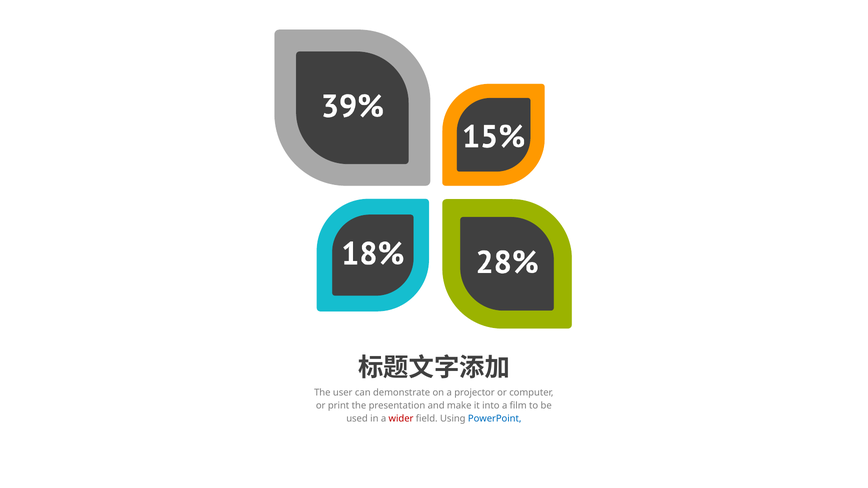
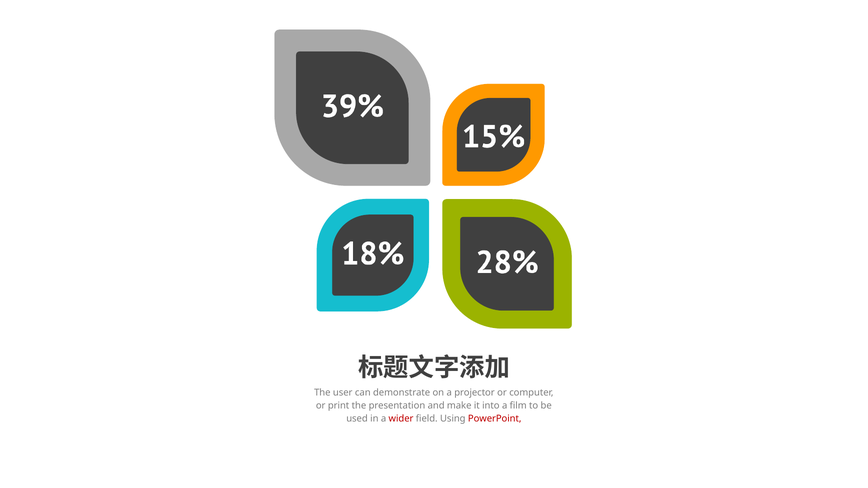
PowerPoint colour: blue -> red
